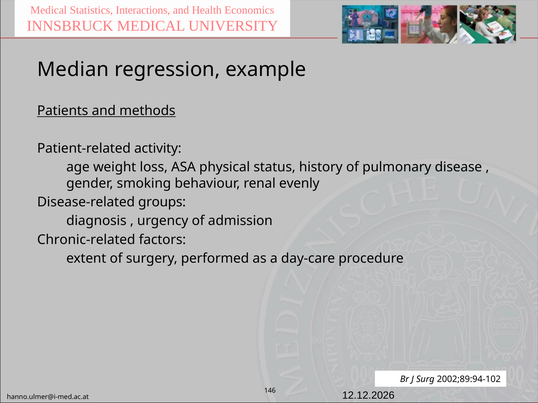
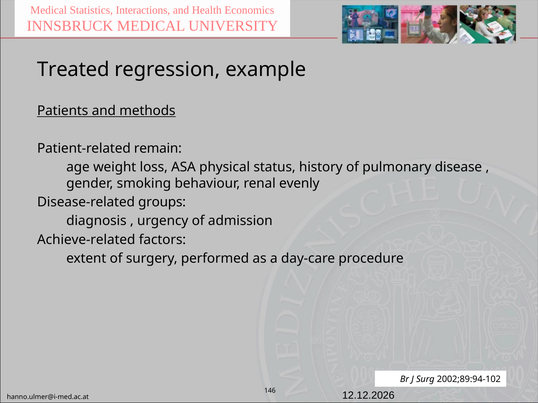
Median: Median -> Treated
activity: activity -> remain
Chronic-related: Chronic-related -> Achieve-related
